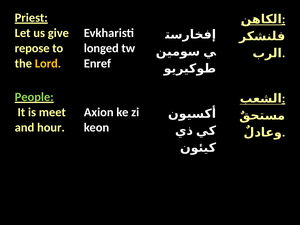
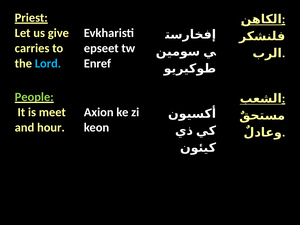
repose: repose -> carries
longed: longed -> epseet
Lord colour: yellow -> light blue
